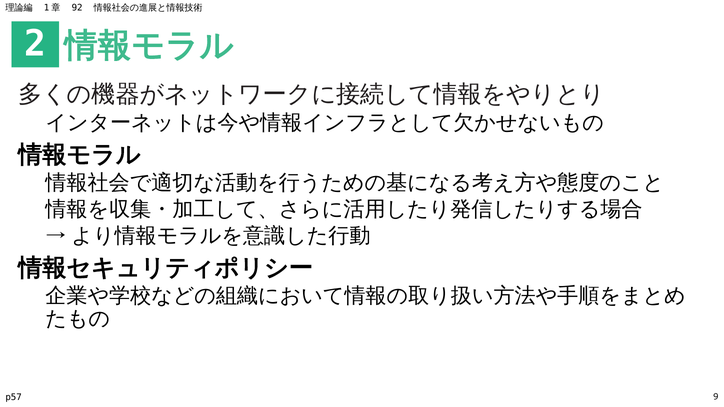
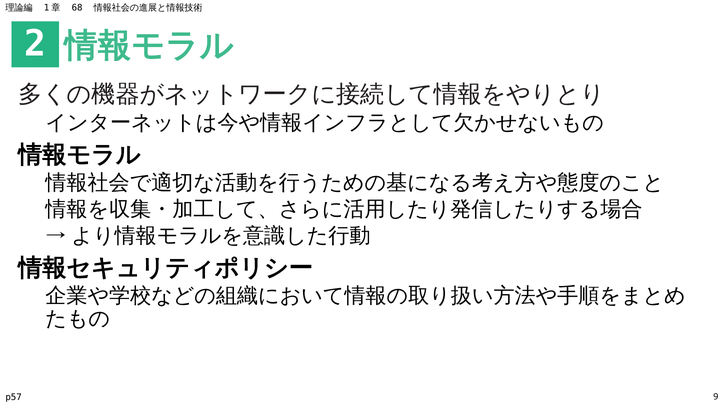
92: 92 -> 68
